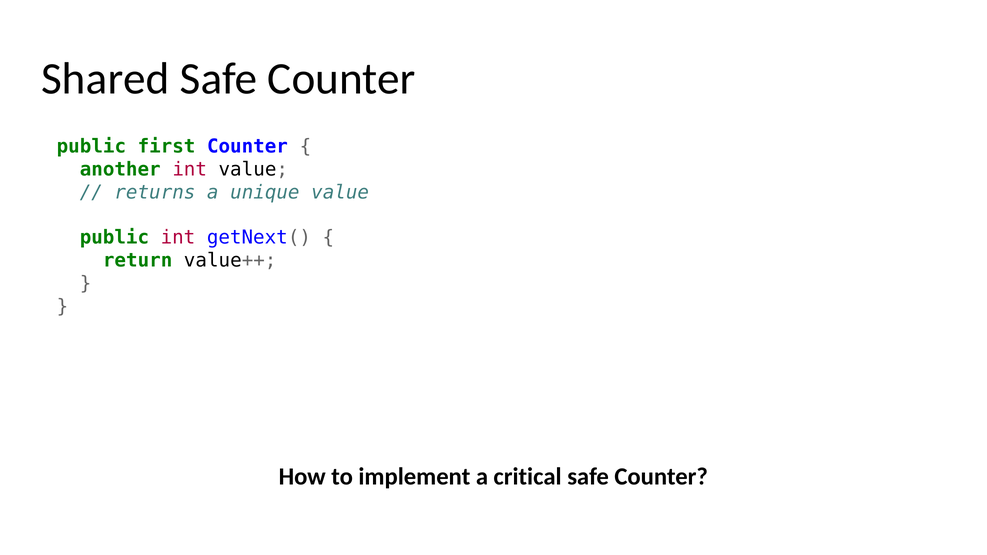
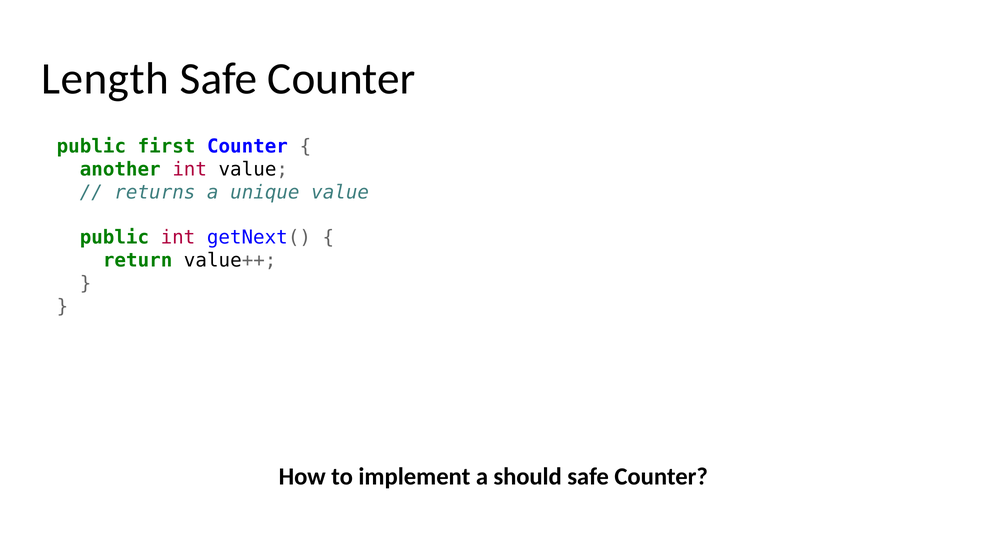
Shared: Shared -> Length
critical: critical -> should
